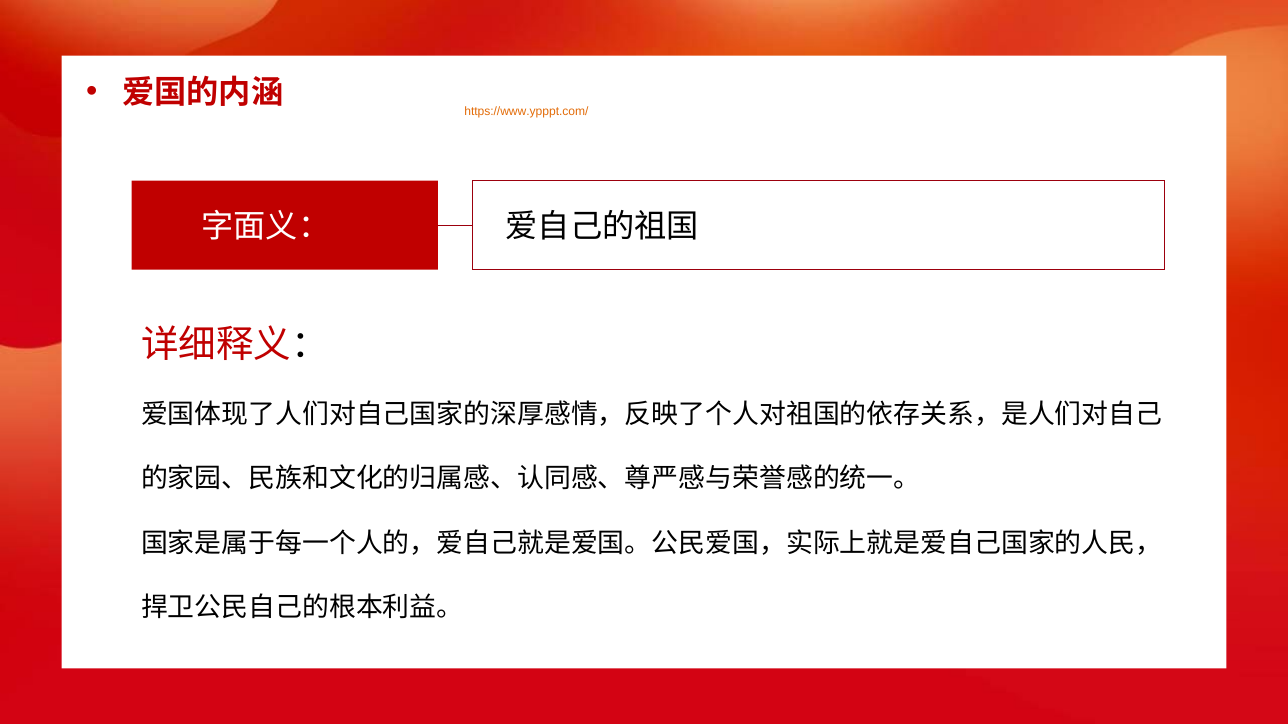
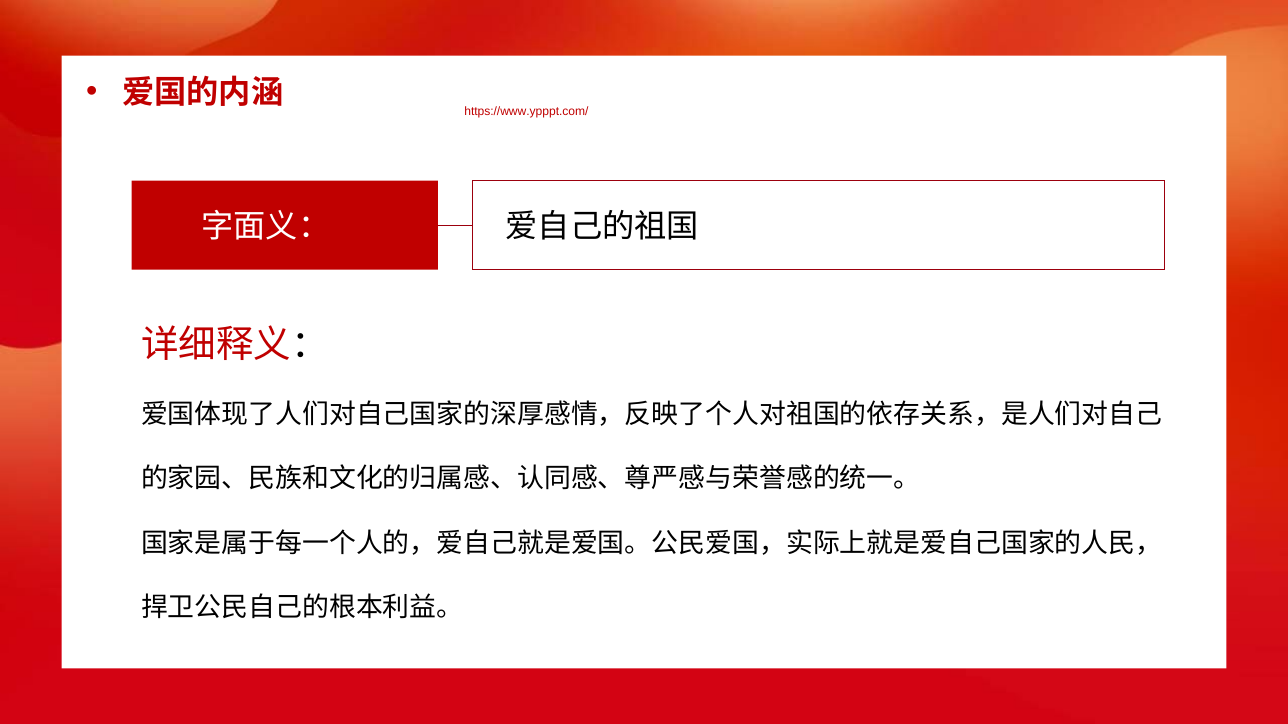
https://www.ypppt.com/ colour: orange -> red
